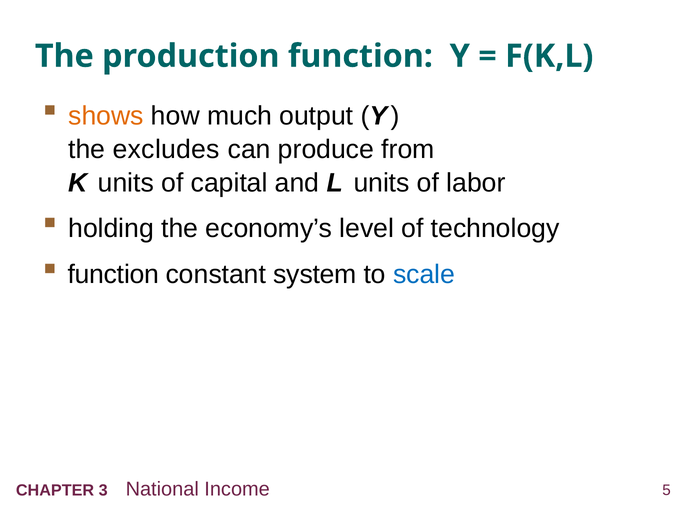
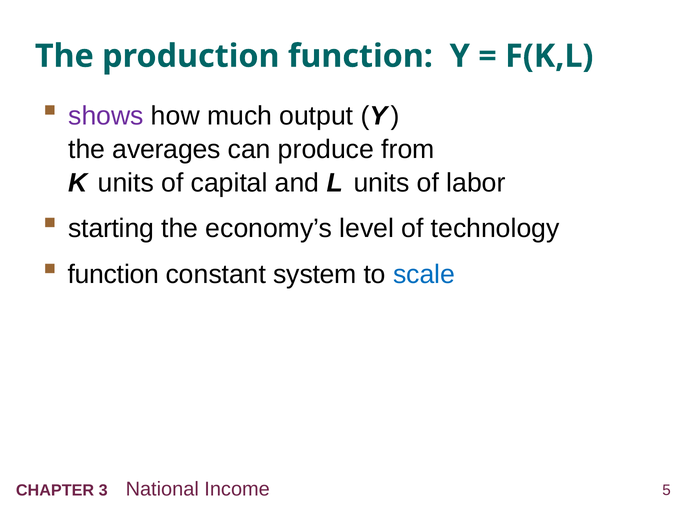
shows colour: orange -> purple
excludes: excludes -> averages
holding: holding -> starting
